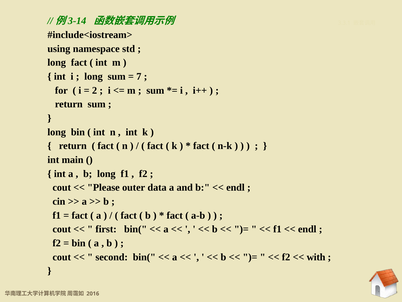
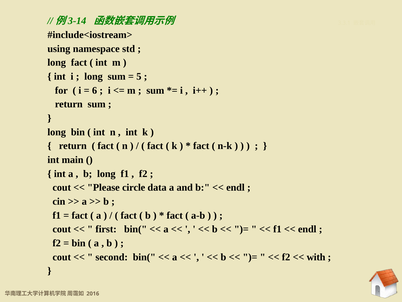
7: 7 -> 5
2: 2 -> 6
outer: outer -> circle
